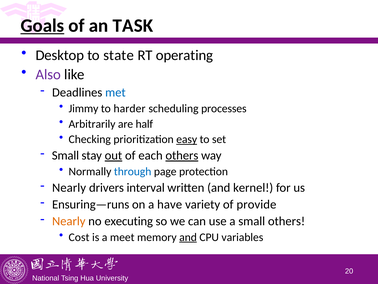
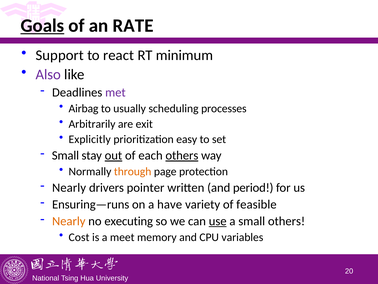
TASK: TASK -> RATE
Desktop: Desktop -> Support
state: state -> react
operating: operating -> minimum
met colour: blue -> purple
Jimmy: Jimmy -> Airbag
harder: harder -> usually
half: half -> exit
Checking: Checking -> Explicitly
easy underline: present -> none
through colour: blue -> orange
interval: interval -> pointer
kernel: kernel -> period
provide: provide -> feasible
use underline: none -> present
and at (188, 237) underline: present -> none
